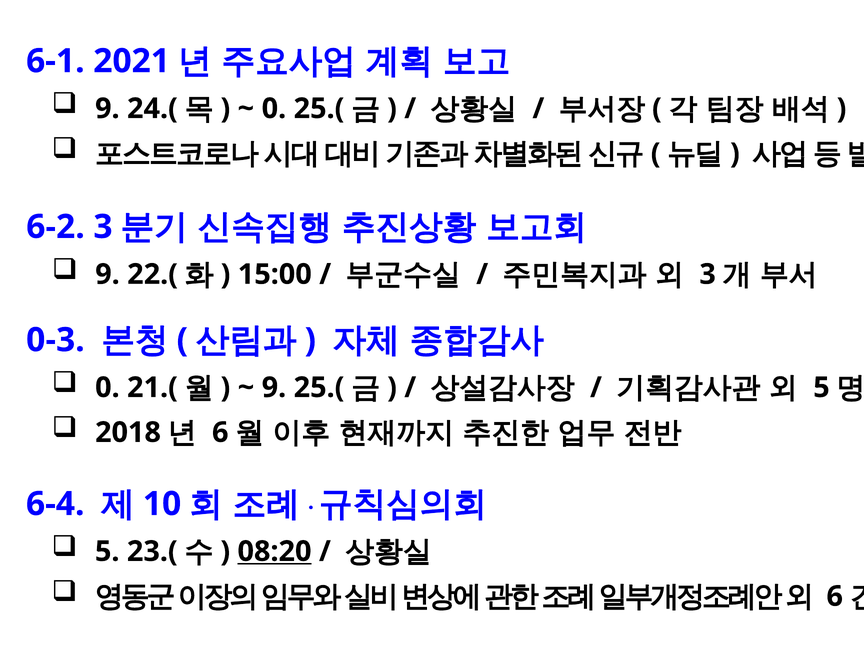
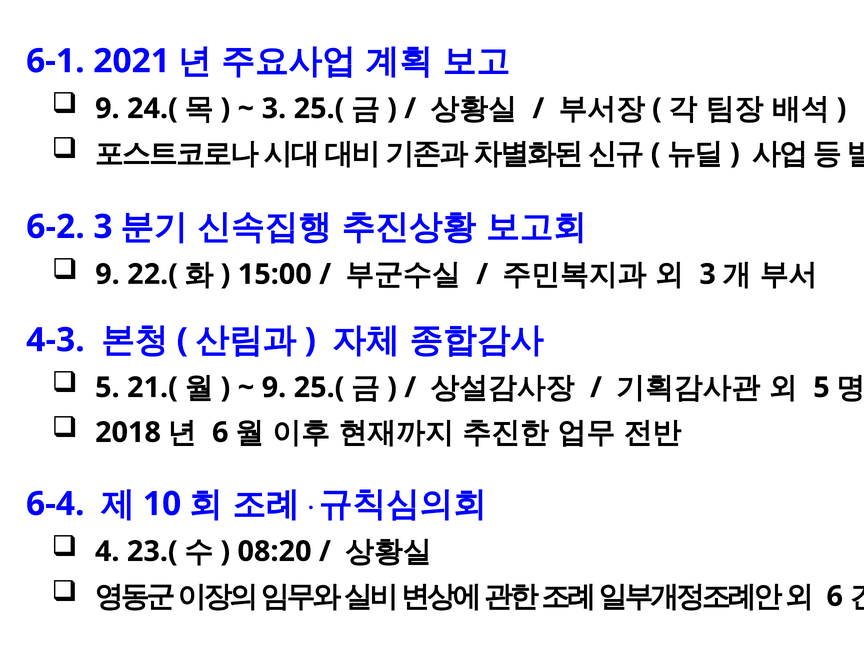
0 at (274, 109): 0 -> 3
0-3: 0-3 -> 4-3
0 at (107, 388): 0 -> 5
5 at (107, 551): 5 -> 4
08:20 underline: present -> none
